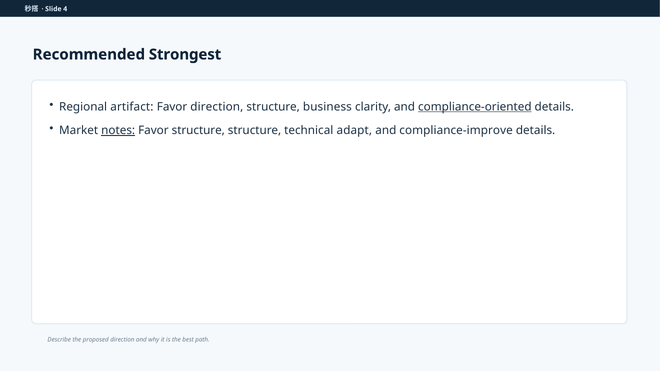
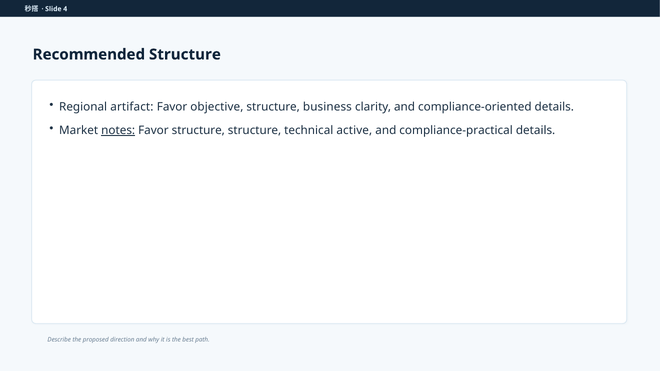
Recommended Strongest: Strongest -> Structure
Favor direction: direction -> objective
compliance-oriented underline: present -> none
adapt: adapt -> active
compliance-improve: compliance-improve -> compliance-practical
